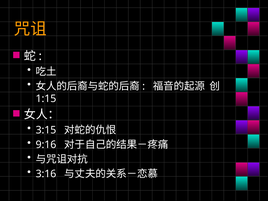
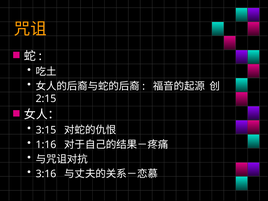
1:15: 1:15 -> 2:15
9:16: 9:16 -> 1:16
